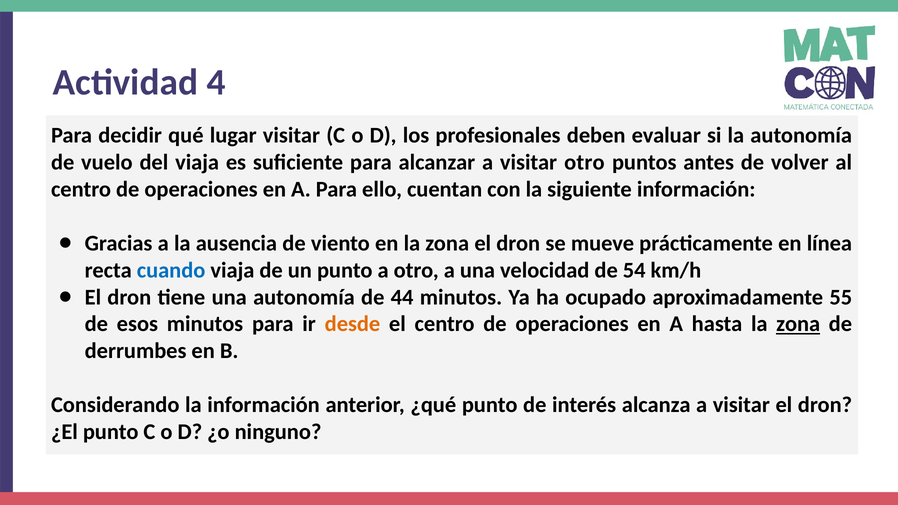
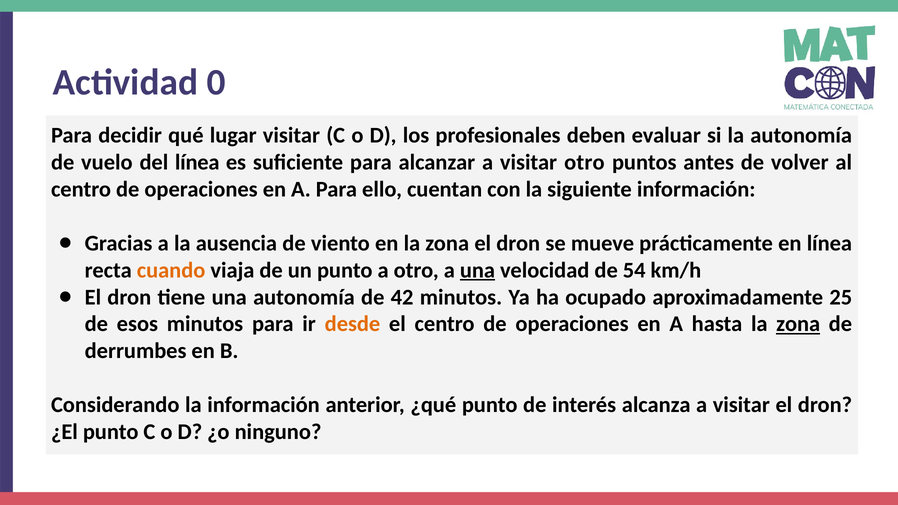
4: 4 -> 0
del viaja: viaja -> línea
cuando colour: blue -> orange
una at (477, 270) underline: none -> present
44: 44 -> 42
55: 55 -> 25
